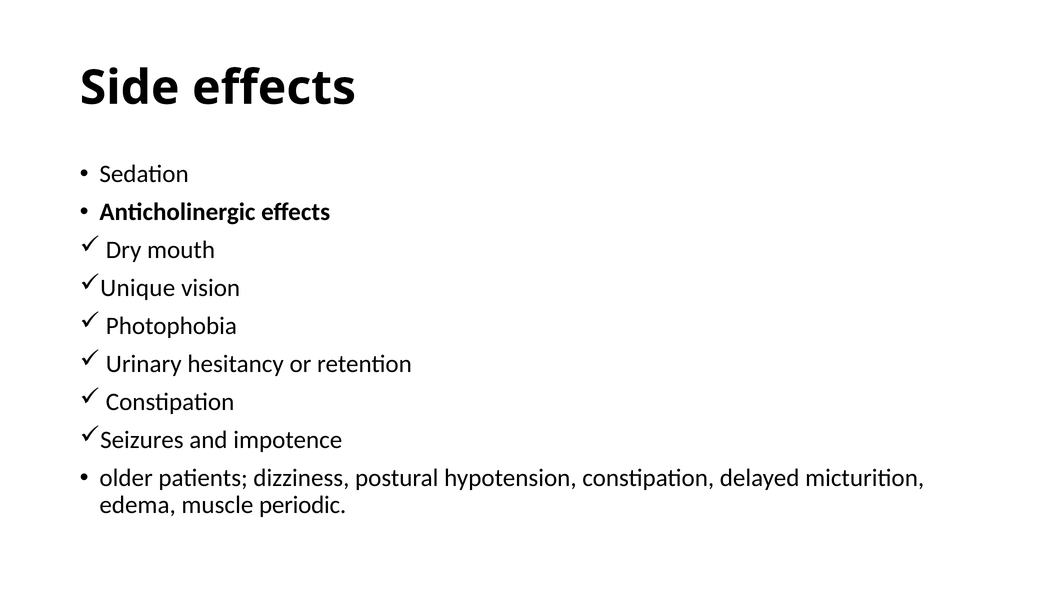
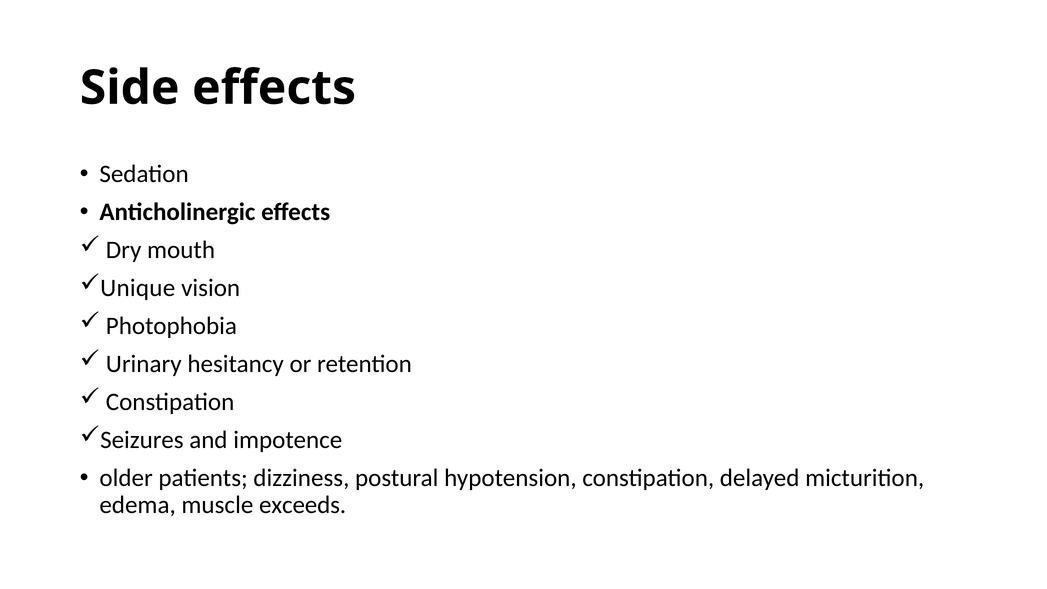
periodic: periodic -> exceeds
